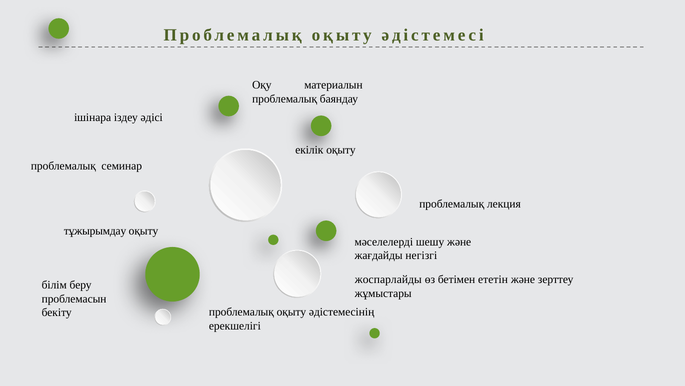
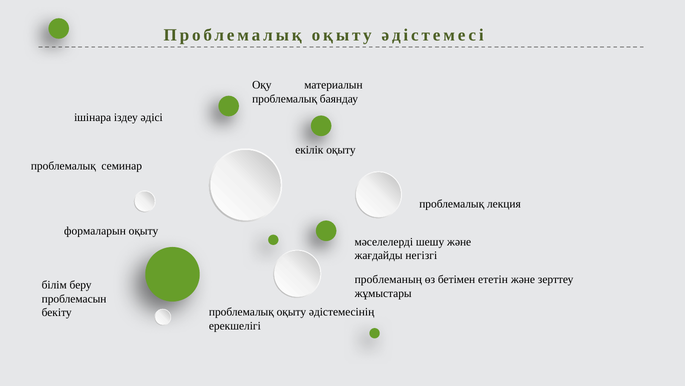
тұжырымдау: тұжырымдау -> формаларын
жоспарлайды: жоспарлайды -> проблеманың
